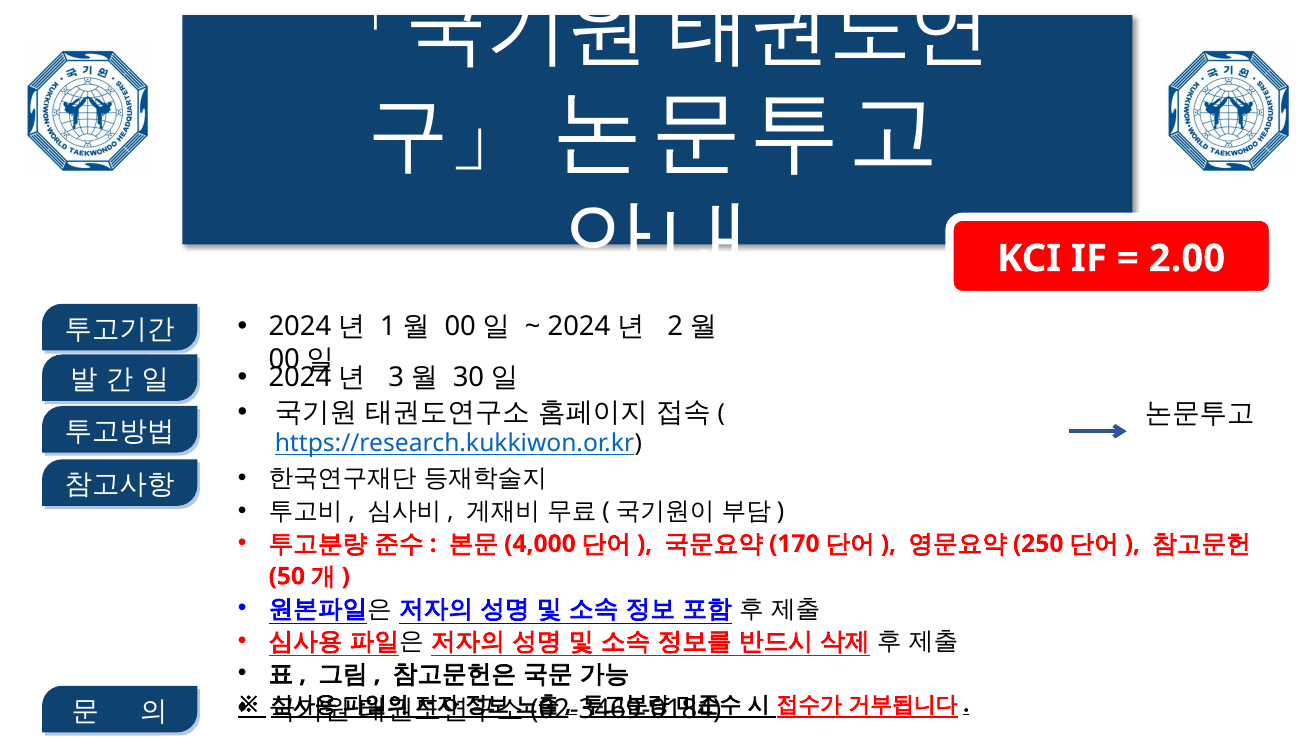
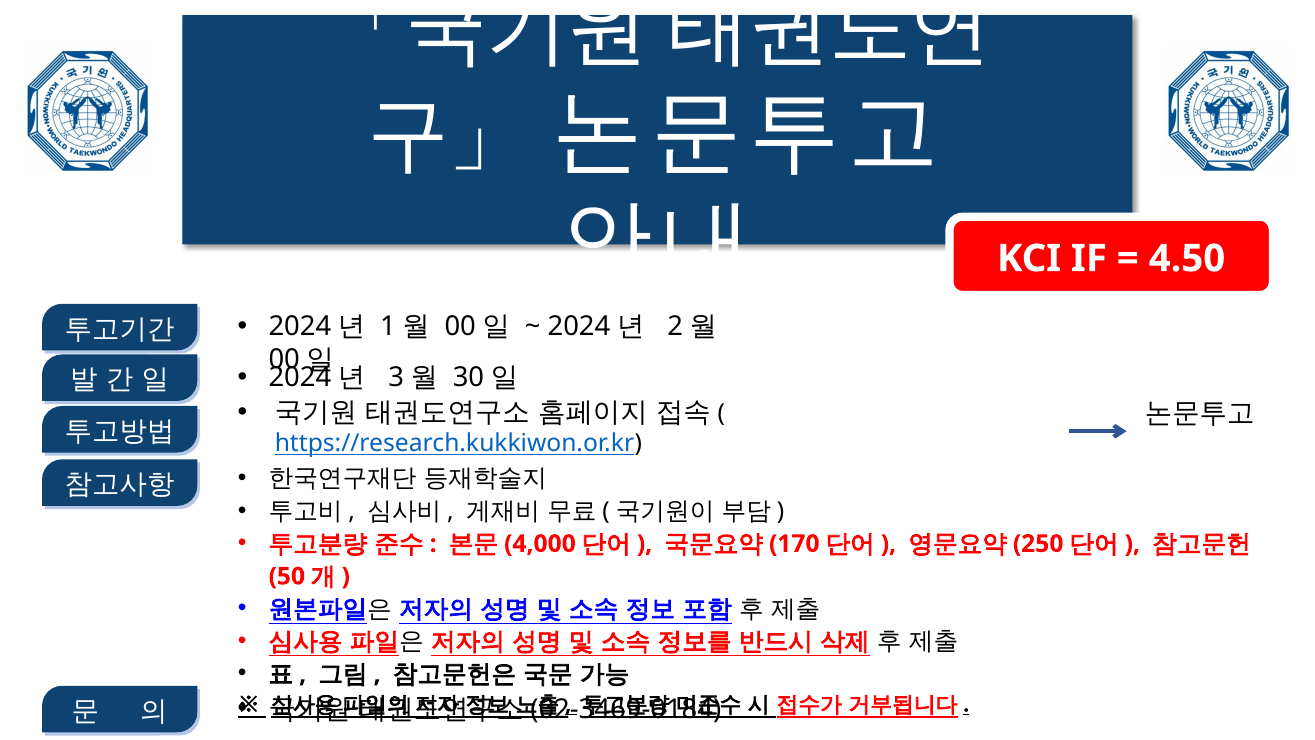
2.00: 2.00 -> 4.50
